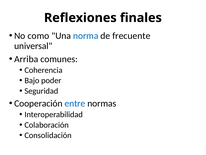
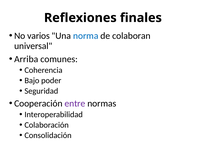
como: como -> varios
frecuente: frecuente -> colaboran
entre colour: blue -> purple
